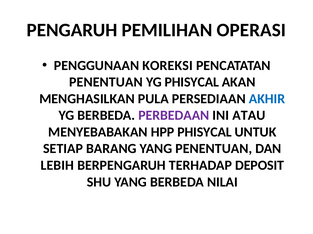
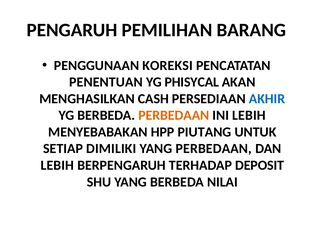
OPERASI: OPERASI -> BARANG
PULA: PULA -> CASH
PERBEDAAN at (174, 116) colour: purple -> orange
INI ATAU: ATAU -> LEBIH
HPP PHISYCAL: PHISYCAL -> PIUTANG
BARANG: BARANG -> DIMILIKI
YANG PENENTUAN: PENENTUAN -> PERBEDAAN
